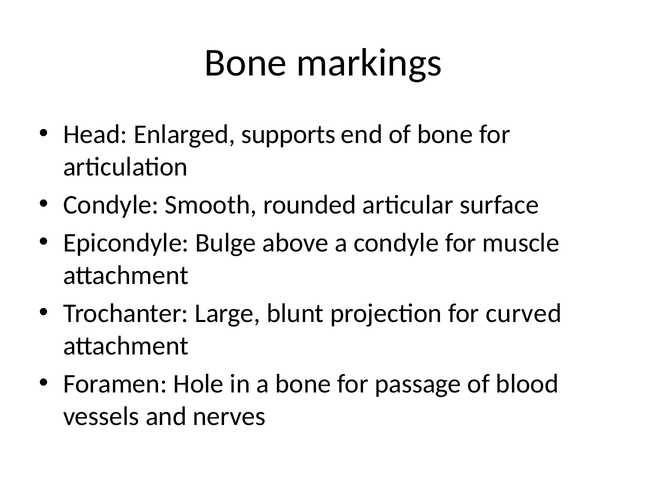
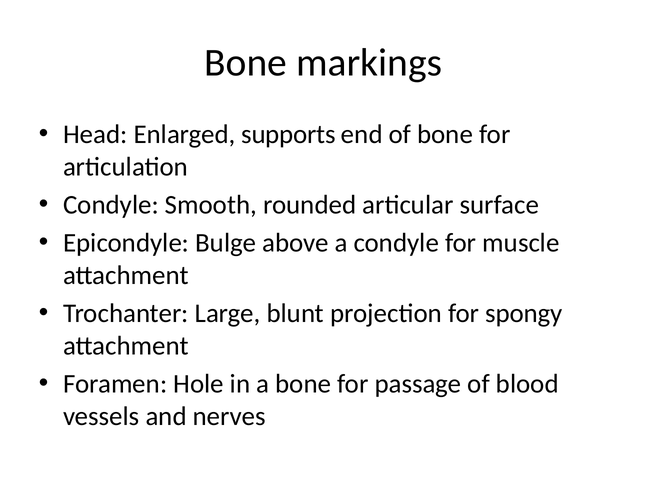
curved: curved -> spongy
